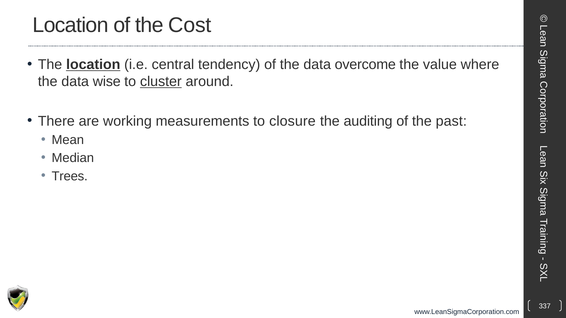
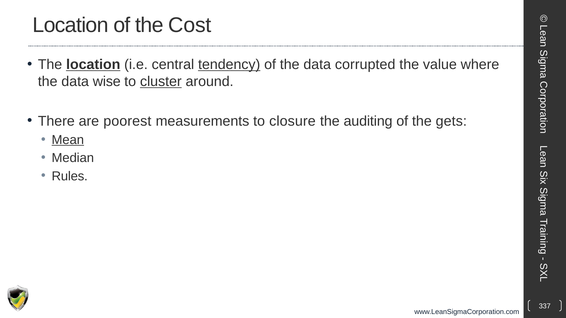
tendency underline: none -> present
overcome: overcome -> corrupted
working: working -> poorest
past: past -> gets
Mean underline: none -> present
Trees: Trees -> Rules
